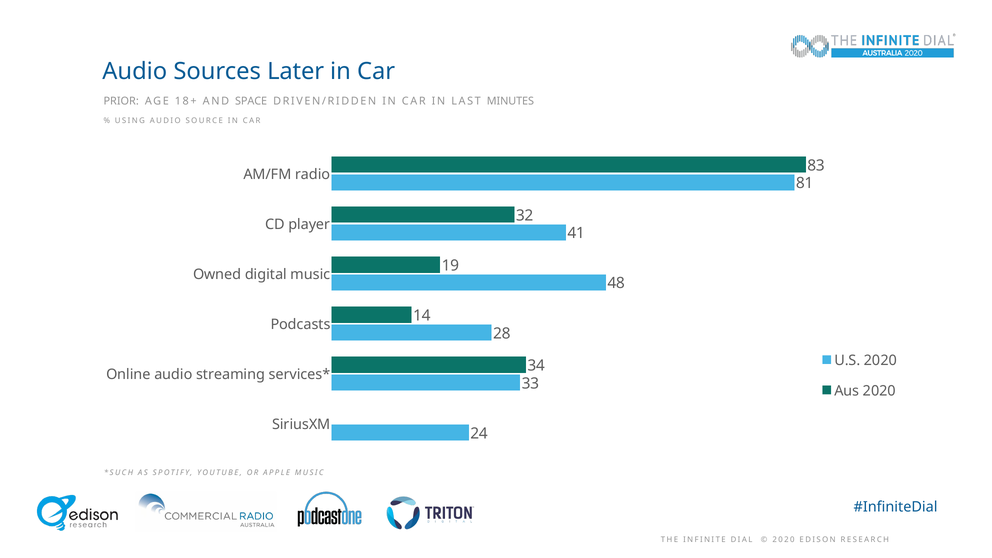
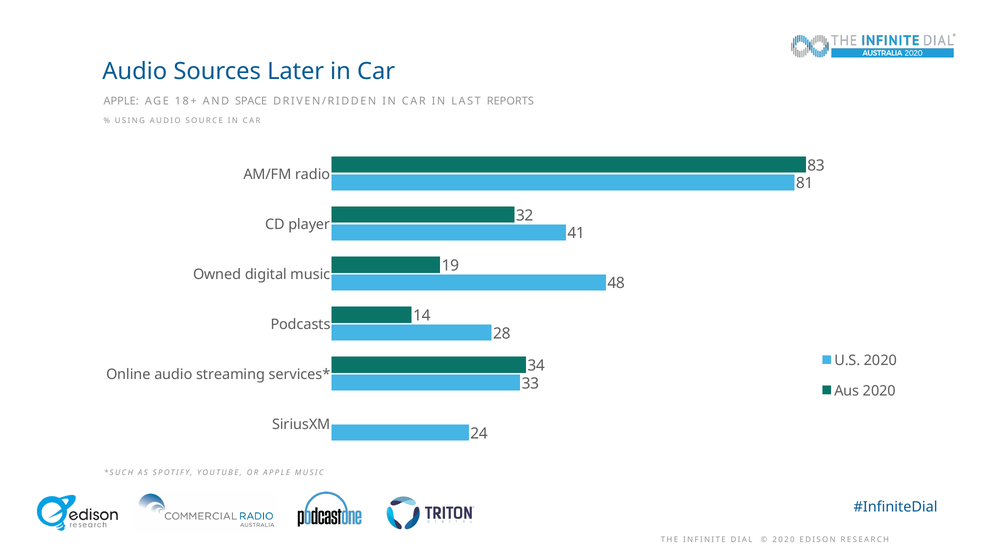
PRIOR at (121, 101): PRIOR -> APPLE
MINUTES: MINUTES -> REPORTS
